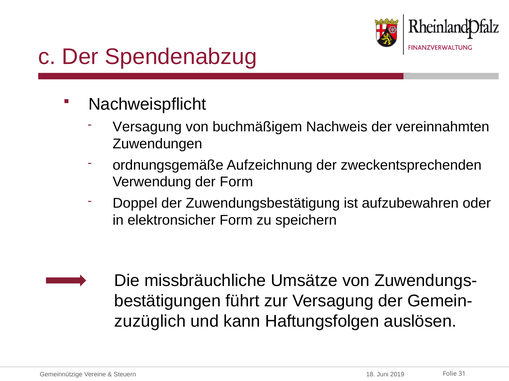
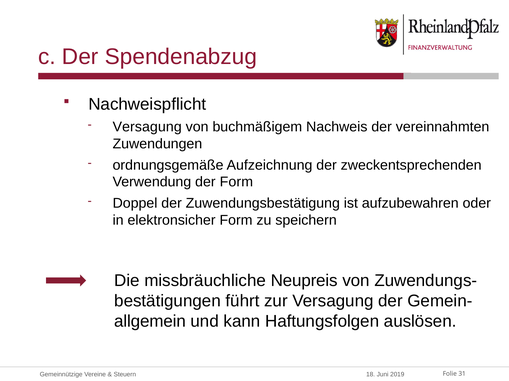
Umsätze: Umsätze -> Neupreis
zuzüglich: zuzüglich -> allgemein
